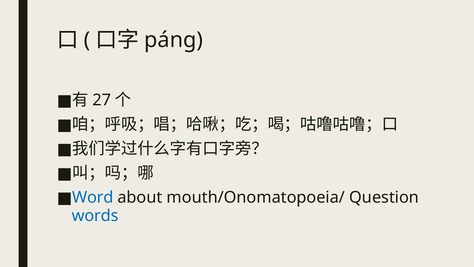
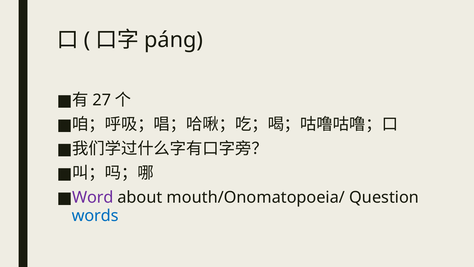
Word colour: blue -> purple
